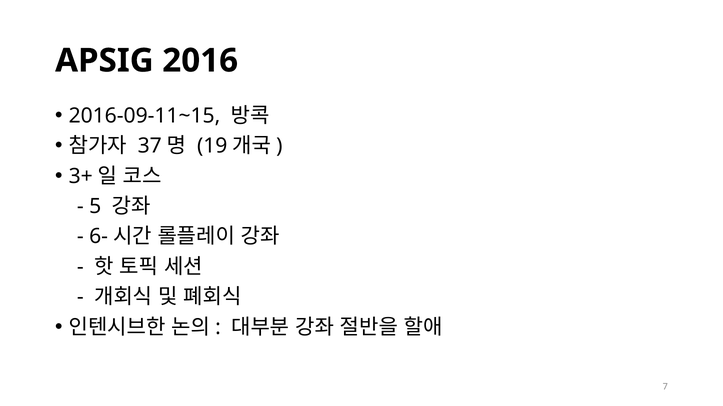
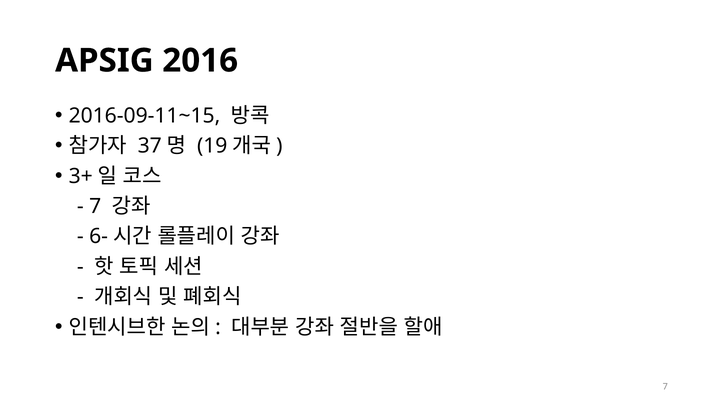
5 at (95, 207): 5 -> 7
